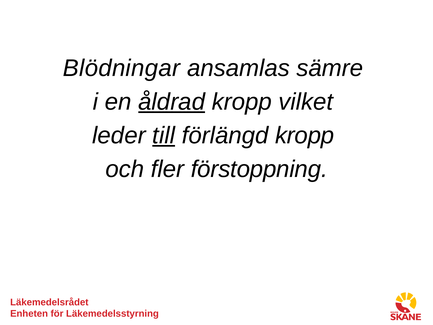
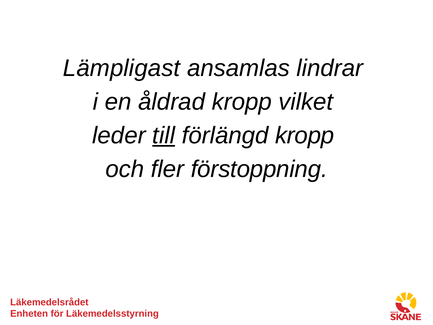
Blödningar: Blödningar -> Lämpligast
sämre: sämre -> lindrar
åldrad underline: present -> none
